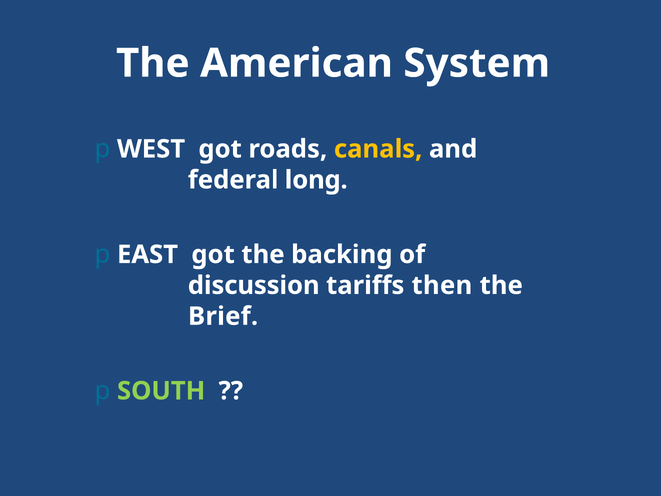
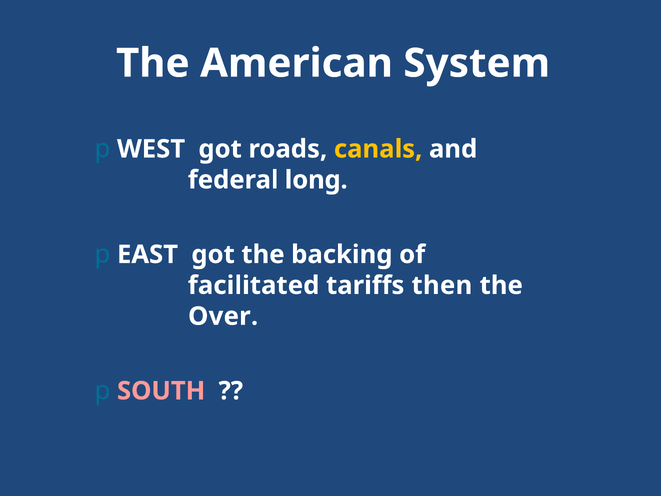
discussion: discussion -> facilitated
Brief: Brief -> Over
SOUTH colour: light green -> pink
